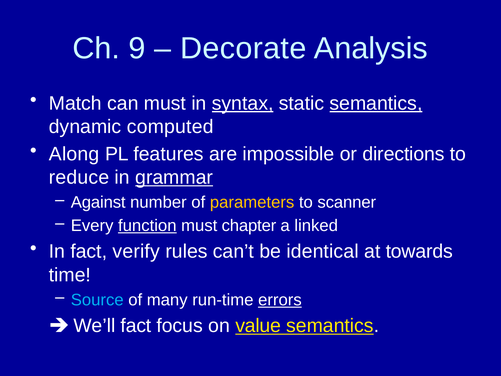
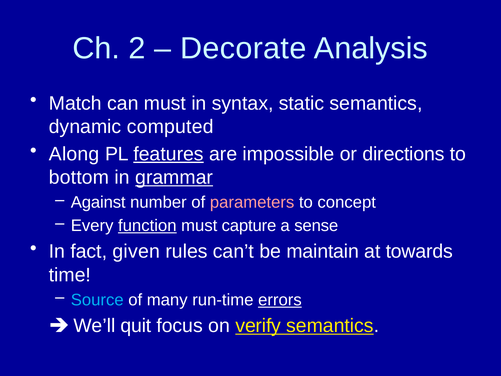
9: 9 -> 2
syntax underline: present -> none
semantics at (376, 103) underline: present -> none
features underline: none -> present
reduce: reduce -> bottom
parameters colour: yellow -> pink
scanner: scanner -> concept
chapter: chapter -> capture
linked: linked -> sense
verify: verify -> given
identical: identical -> maintain
We’ll fact: fact -> quit
value: value -> verify
